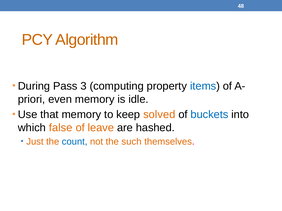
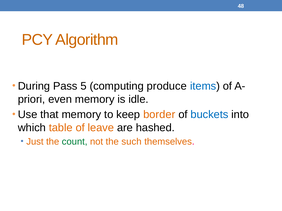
3: 3 -> 5
property: property -> produce
solved: solved -> border
false: false -> table
count colour: blue -> green
